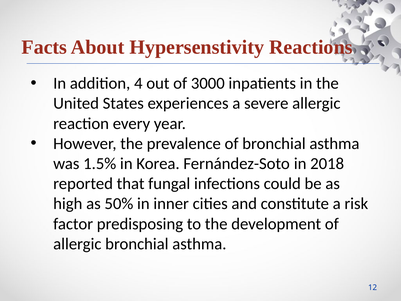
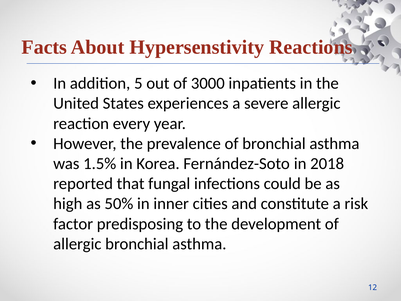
4: 4 -> 5
